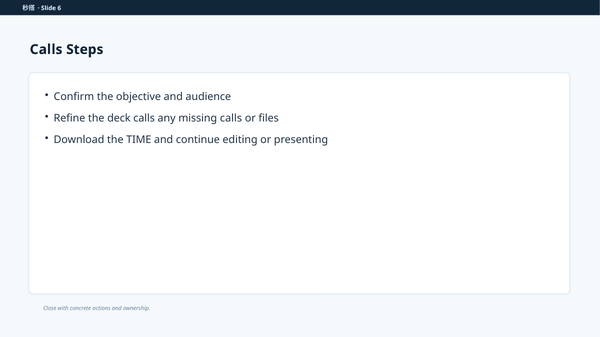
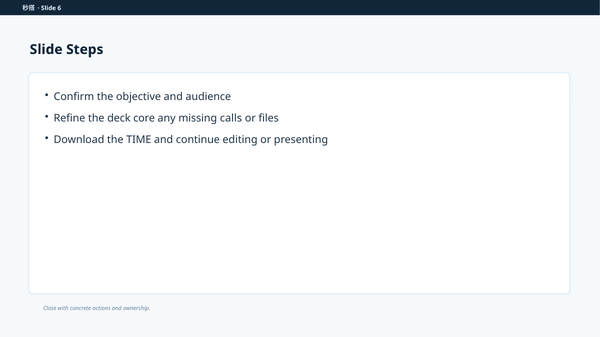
Calls at (46, 50): Calls -> Slide
deck calls: calls -> core
